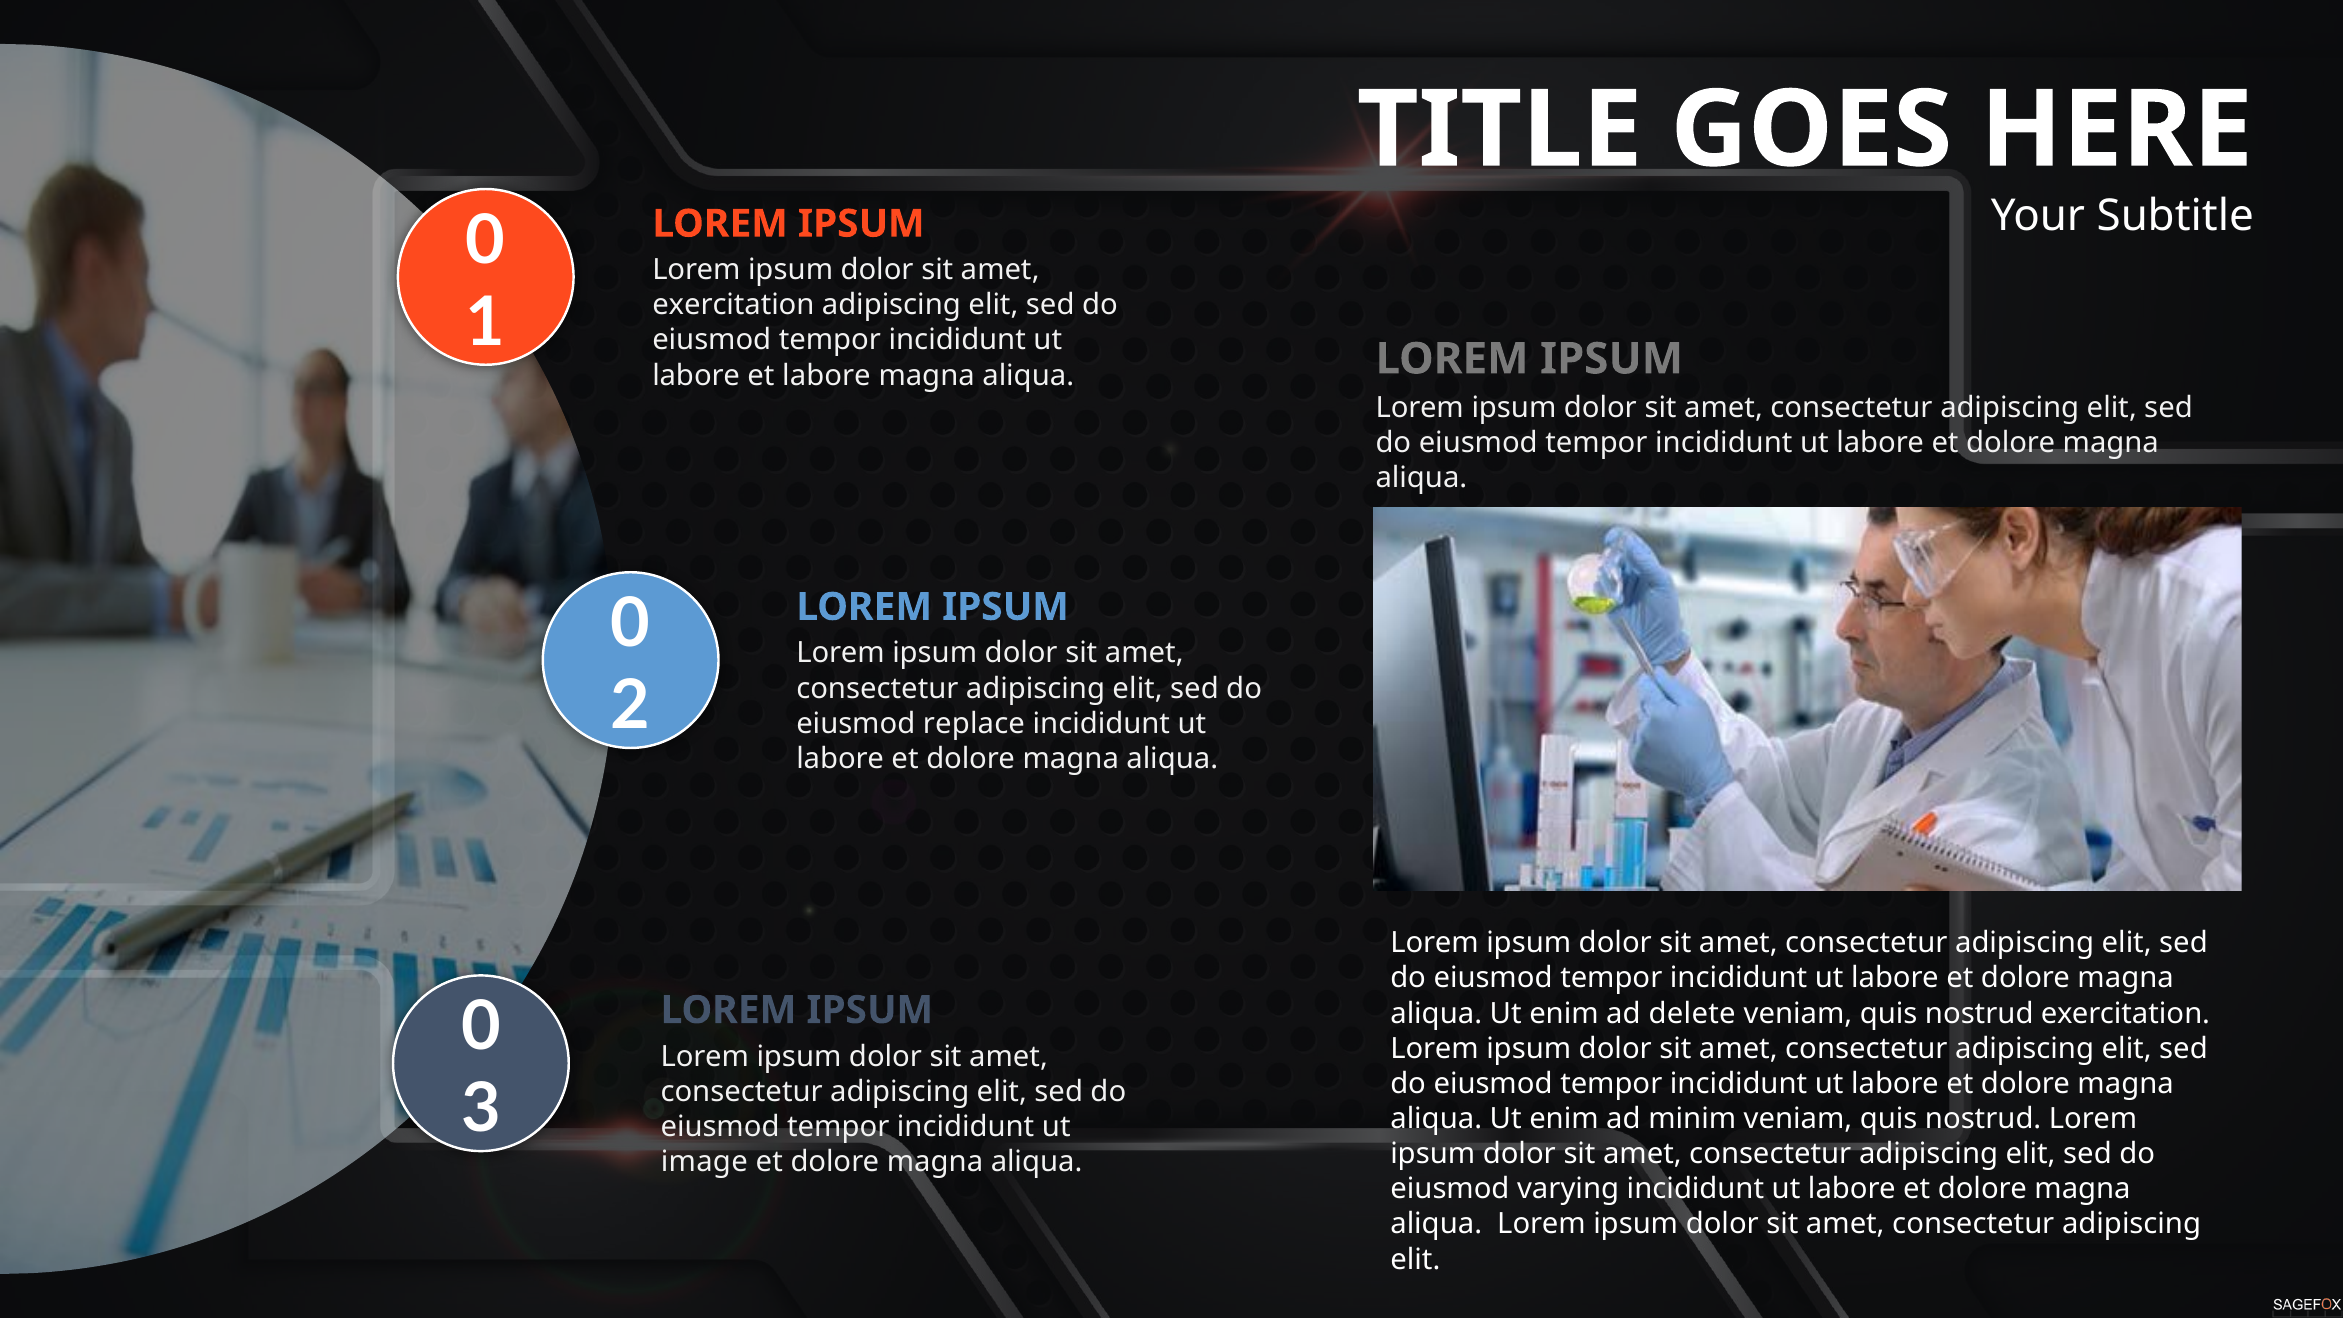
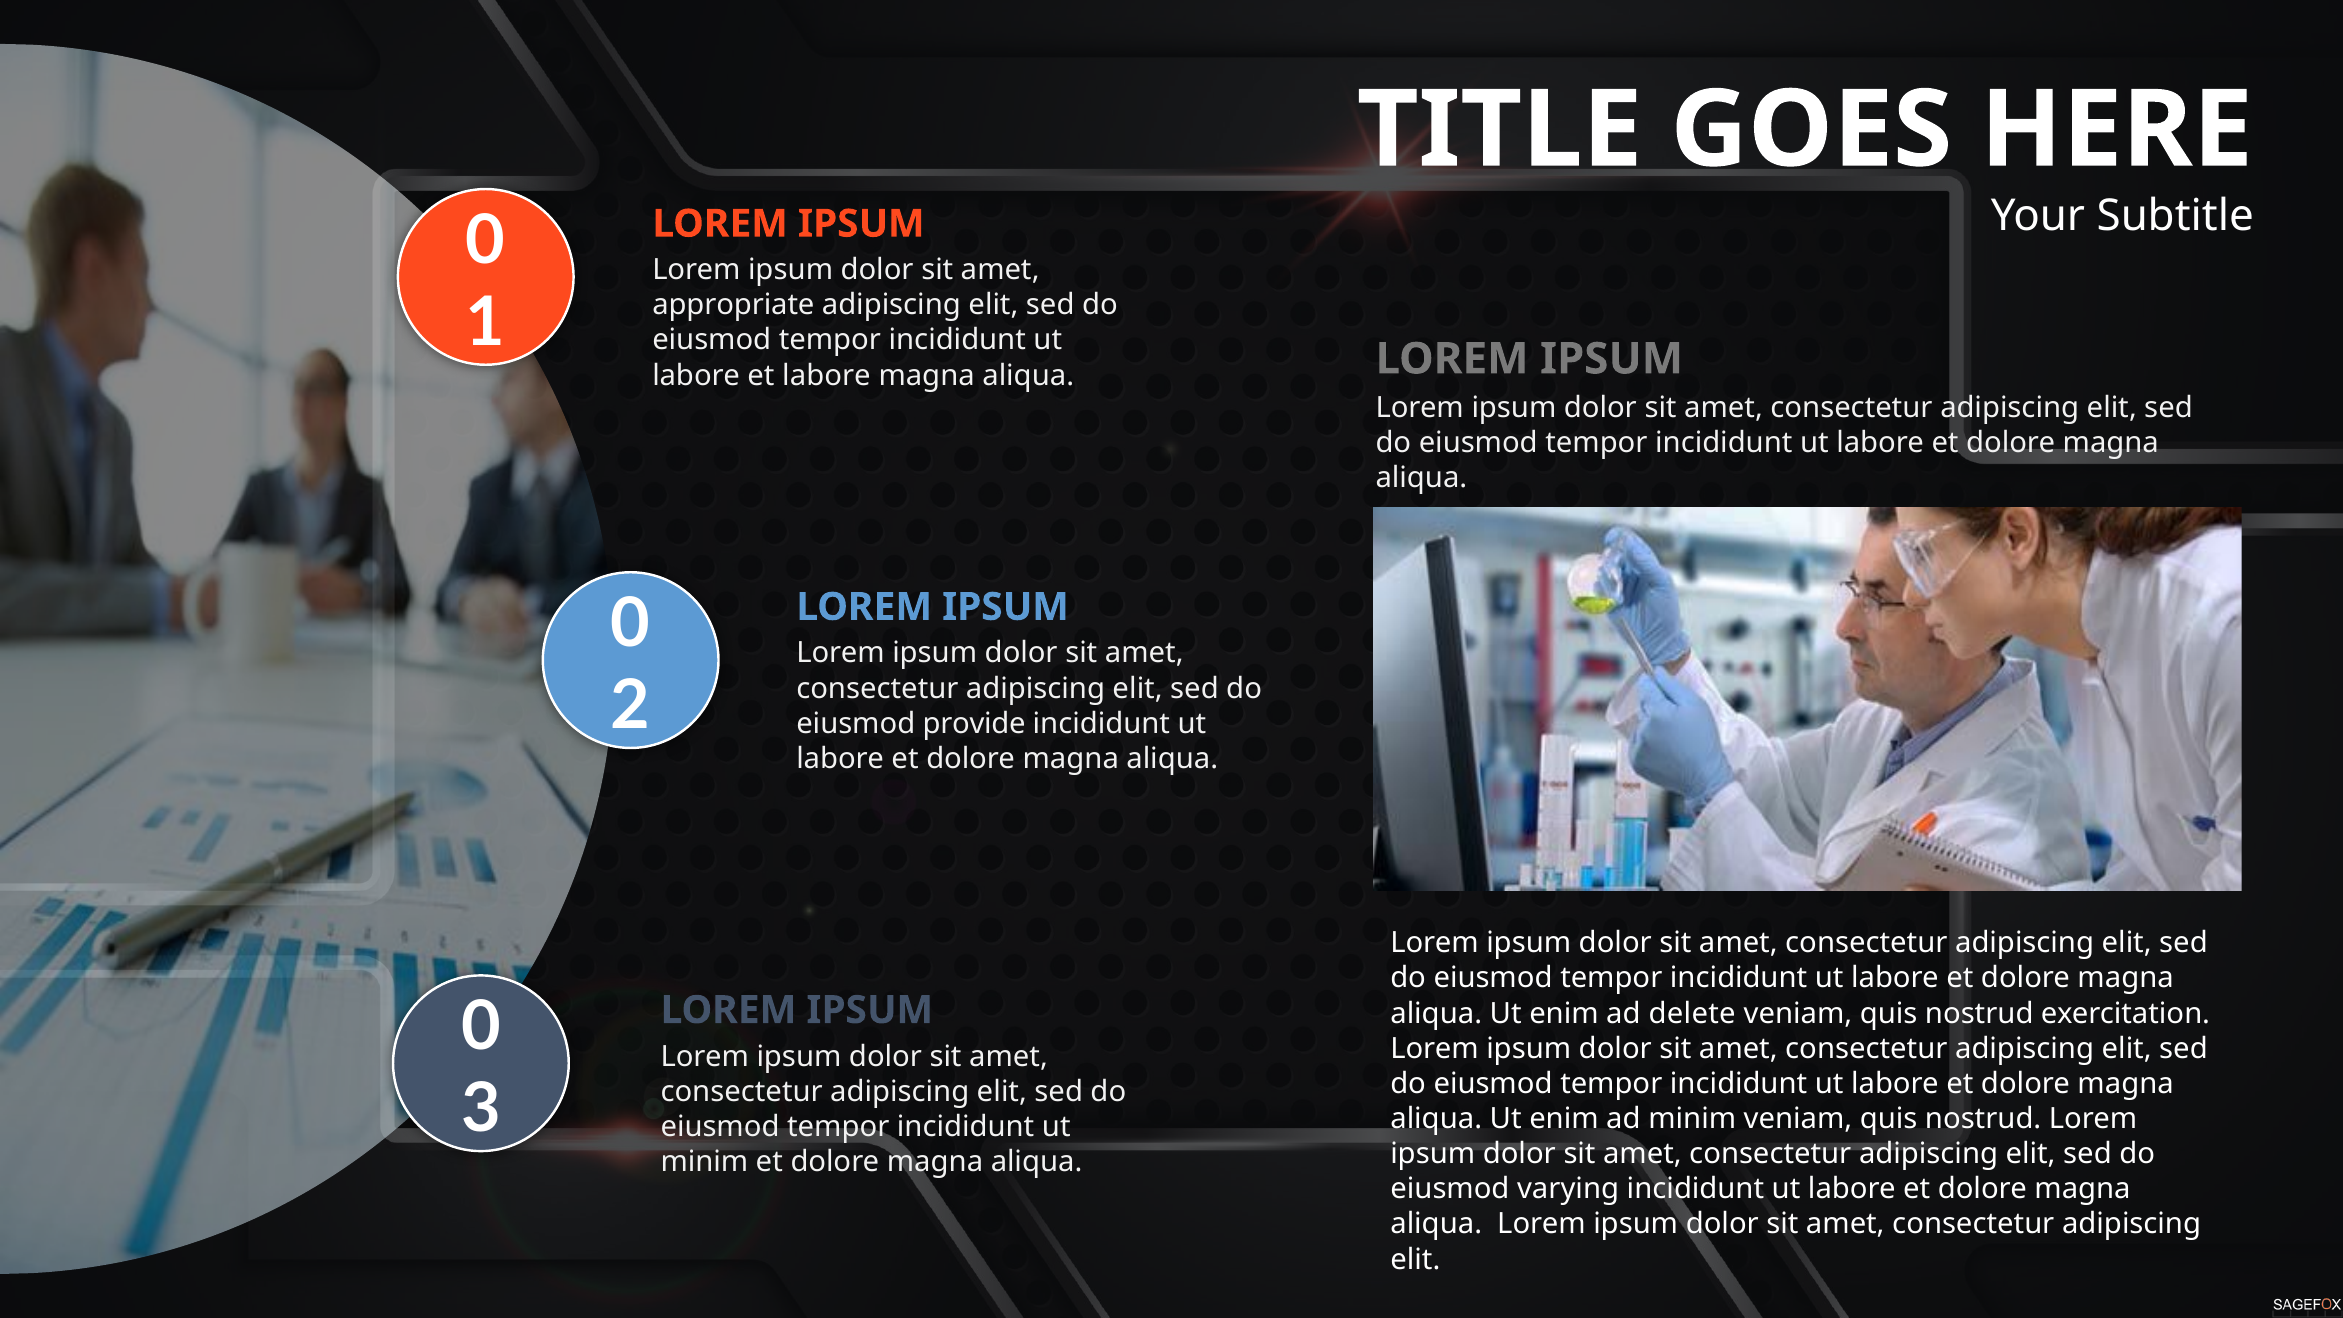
exercitation at (733, 305): exercitation -> appropriate
replace: replace -> provide
image at (704, 1162): image -> minim
